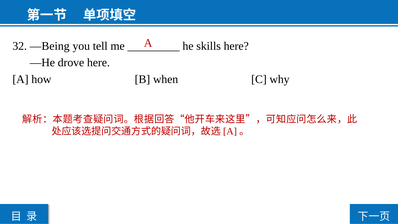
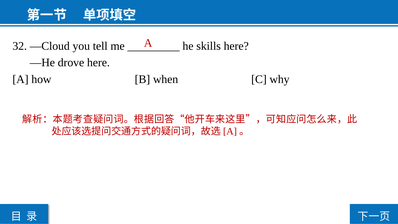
—Being: —Being -> —Cloud
